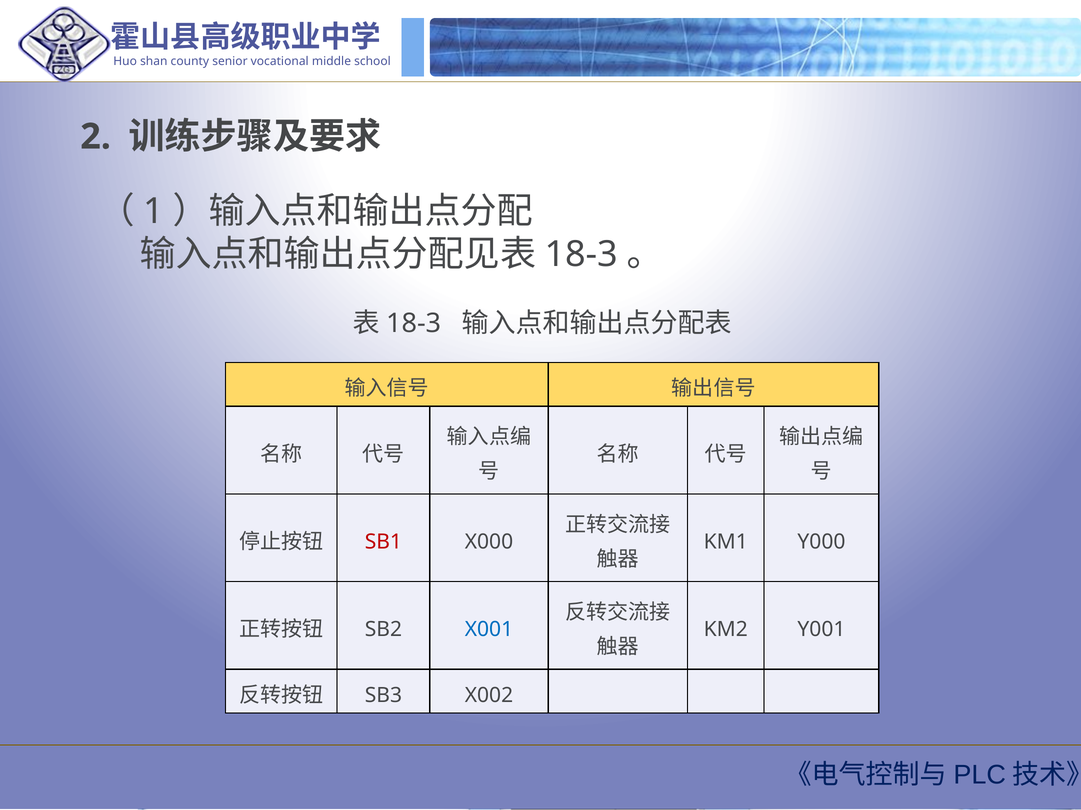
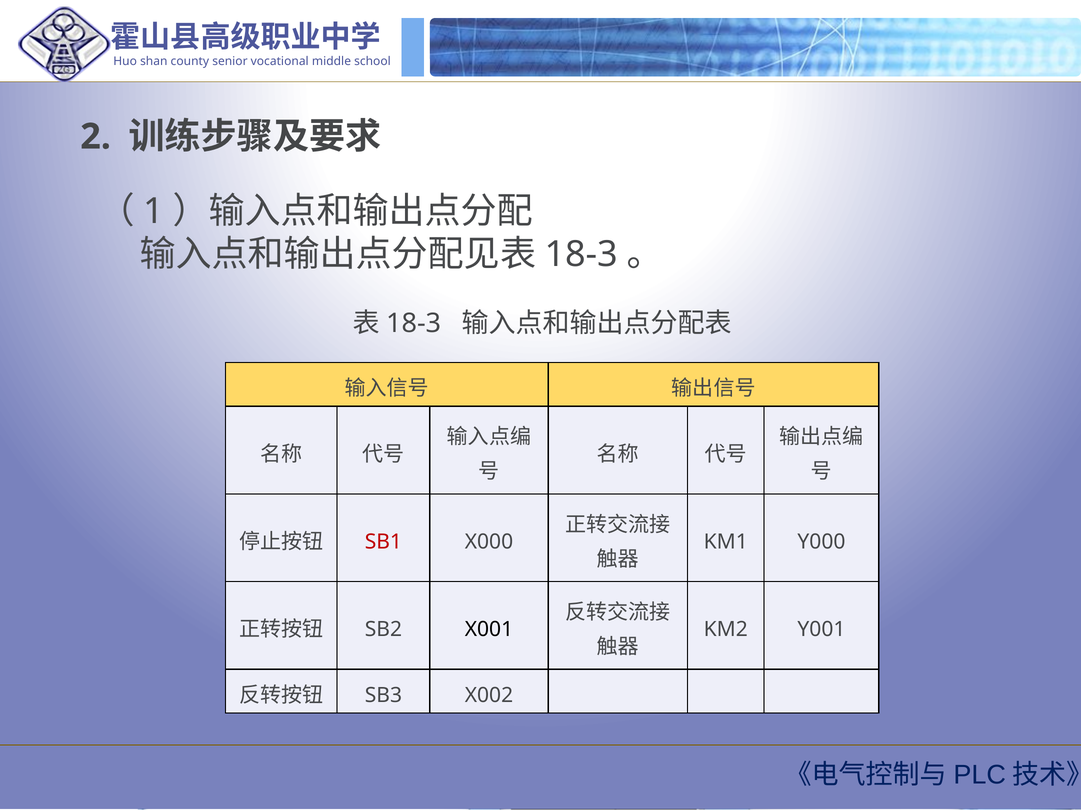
X001 colour: blue -> black
